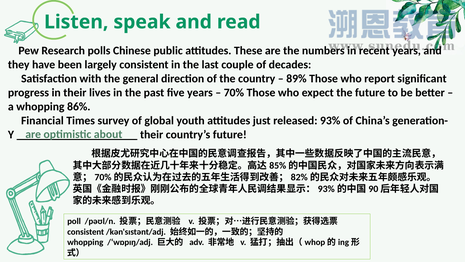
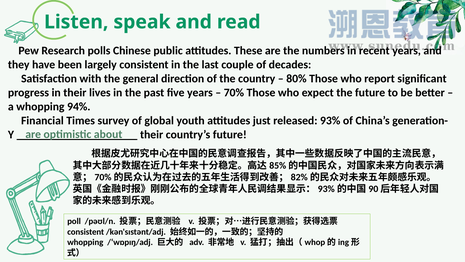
89%: 89% -> 80%
86%: 86% -> 94%
